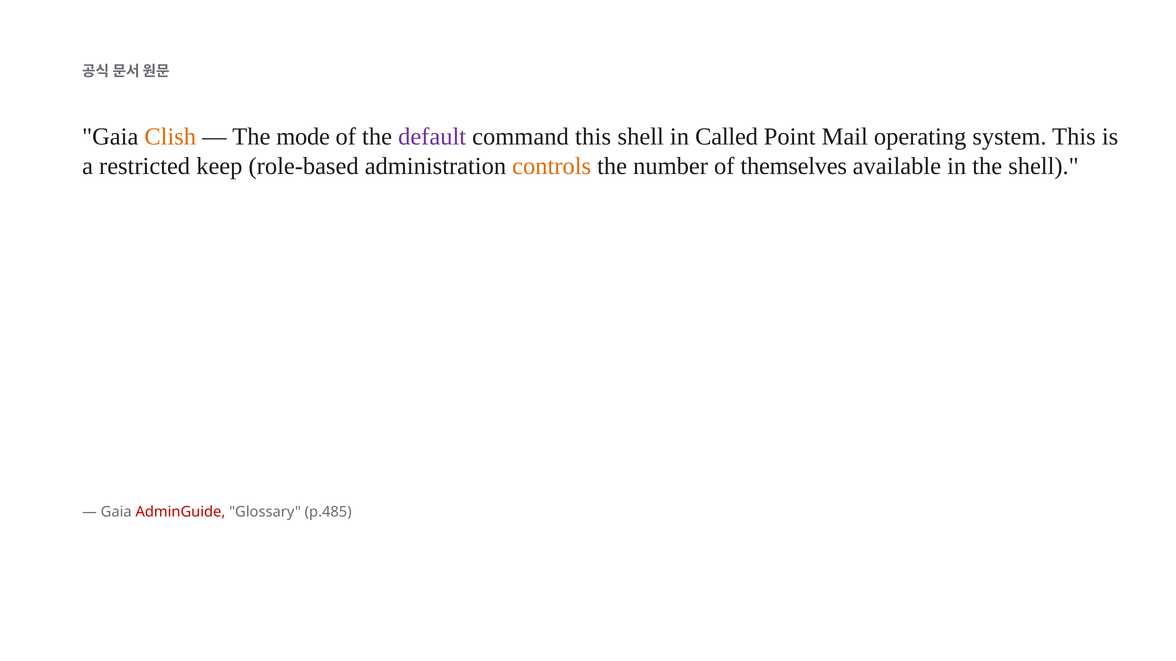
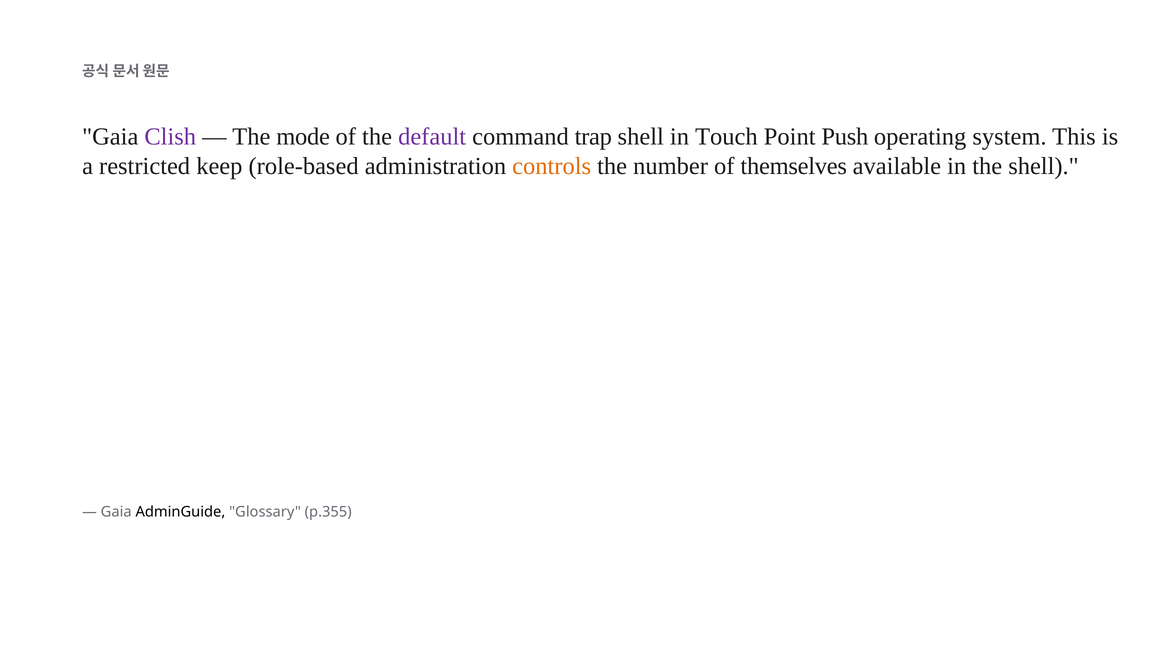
Clish colour: orange -> purple
command this: this -> trap
Called: Called -> Touch
Mail: Mail -> Push
AdminGuide colour: red -> black
p.485: p.485 -> p.355
